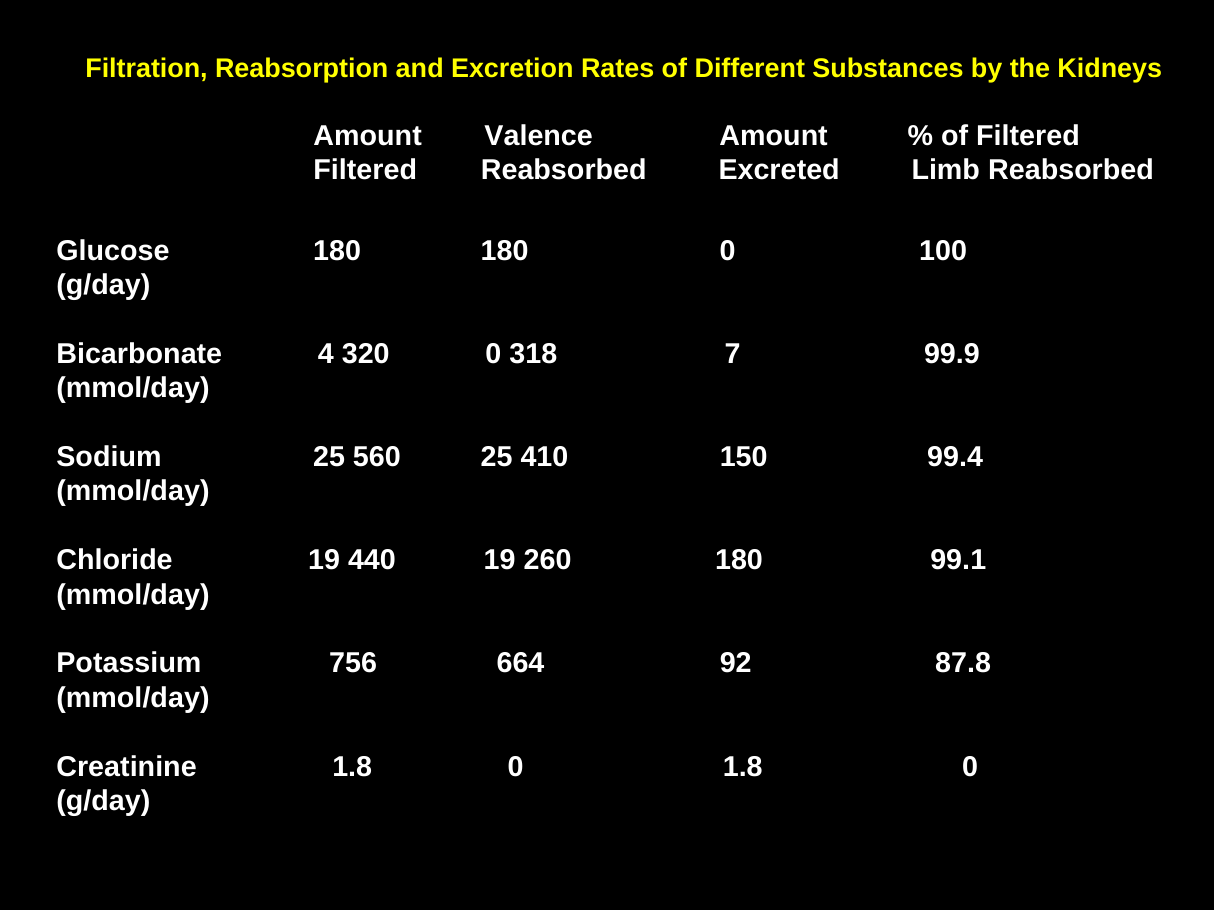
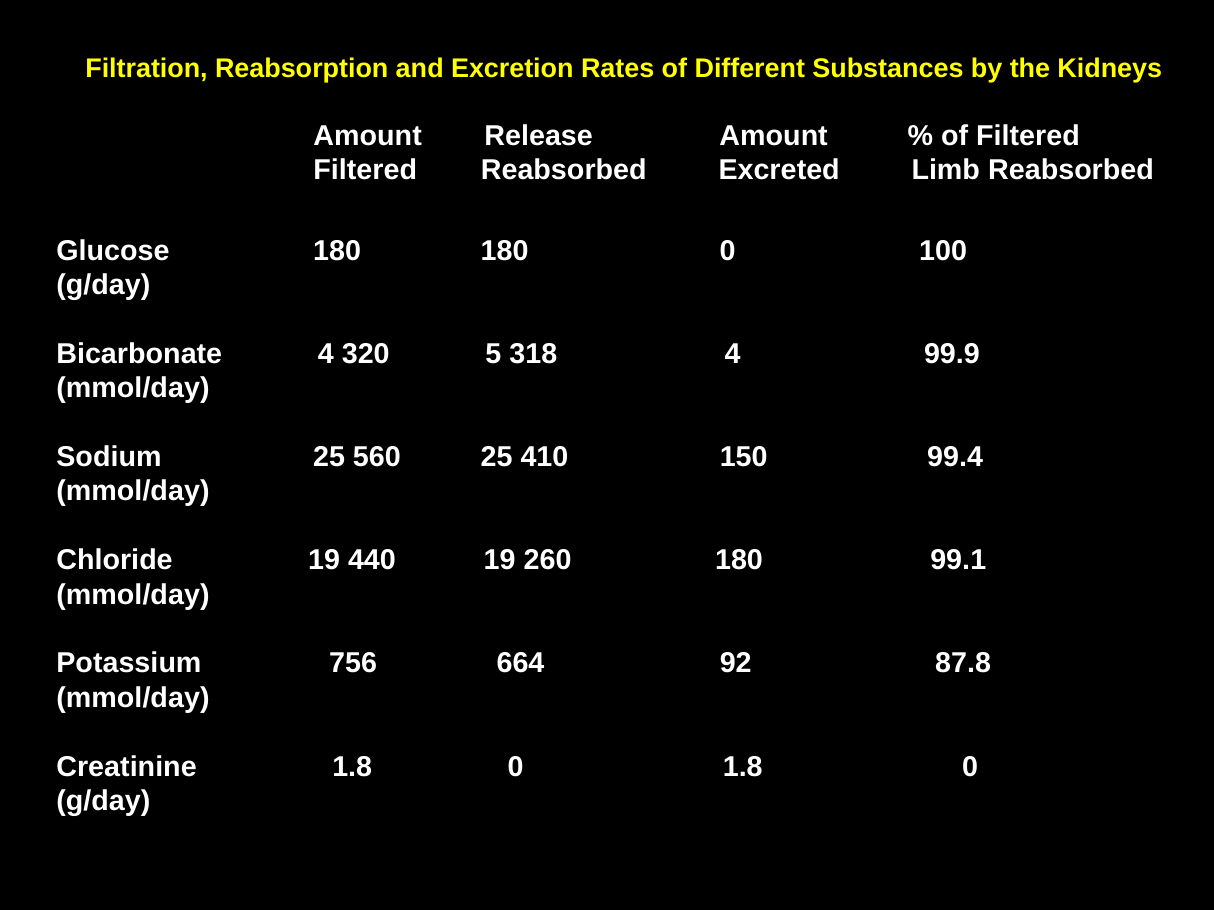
Valence: Valence -> Release
320 0: 0 -> 5
318 7: 7 -> 4
